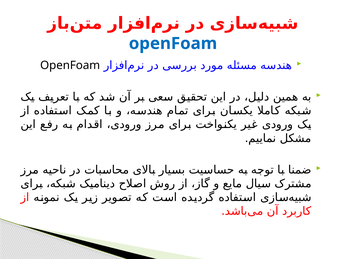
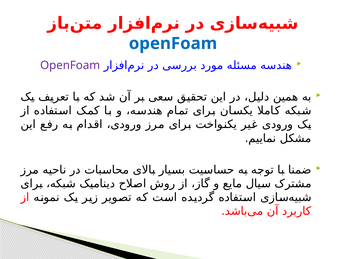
OpenFoam at (70, 65) colour: black -> purple
